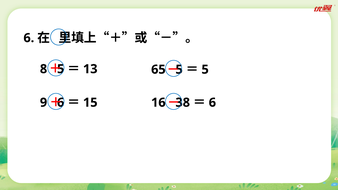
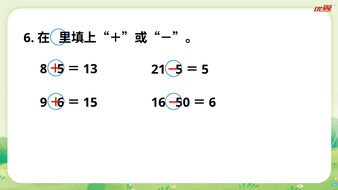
65: 65 -> 21
38: 38 -> 50
